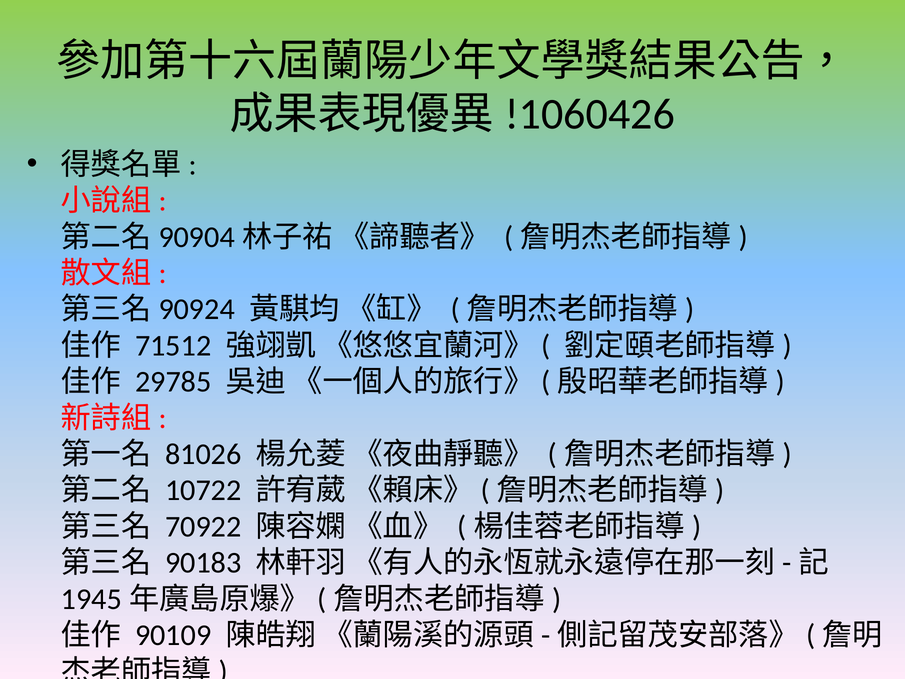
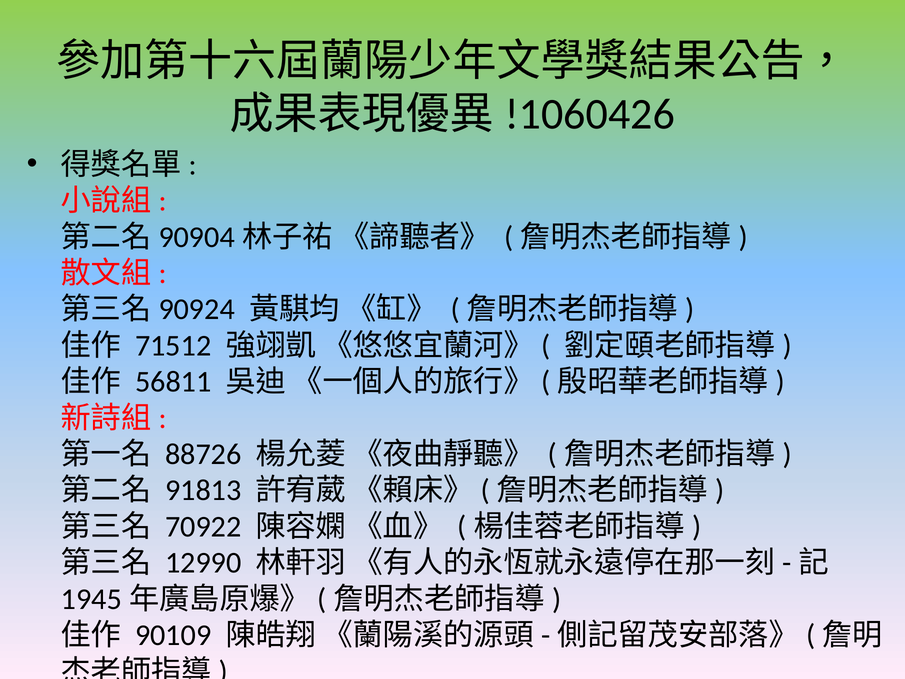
29785: 29785 -> 56811
81026: 81026 -> 88726
10722: 10722 -> 91813
90183: 90183 -> 12990
